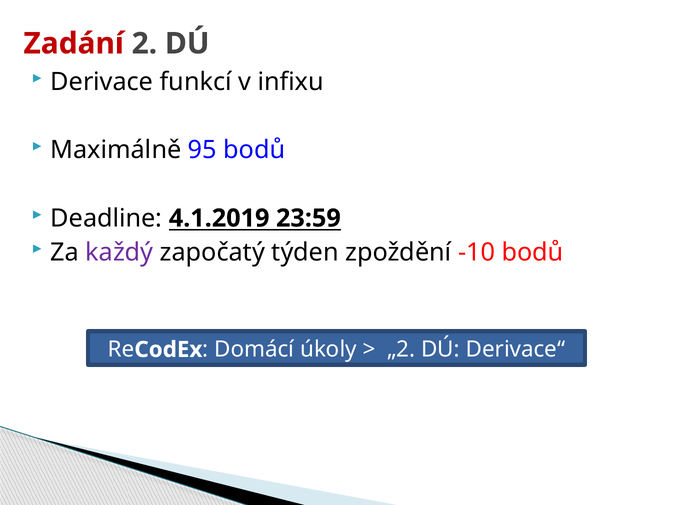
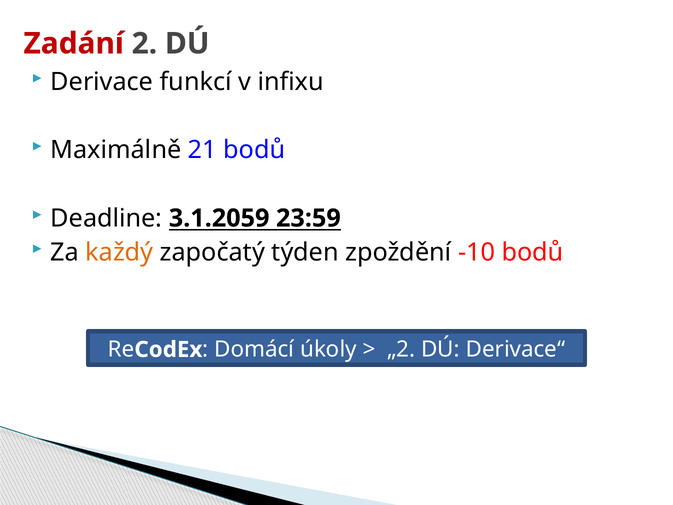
95: 95 -> 21
4.1.2019: 4.1.2019 -> 3.1.2059
každý colour: purple -> orange
